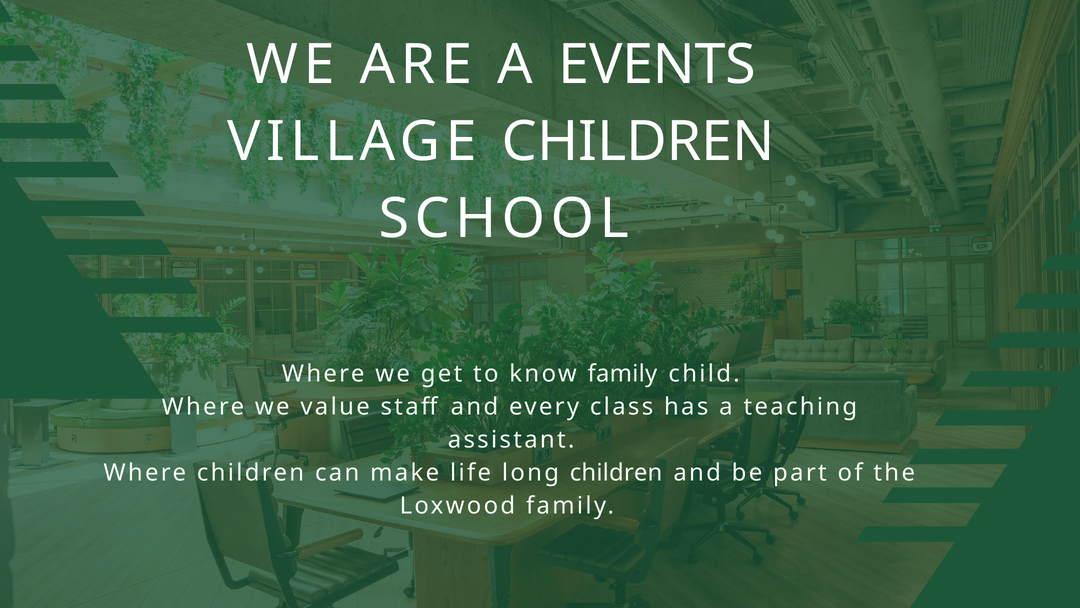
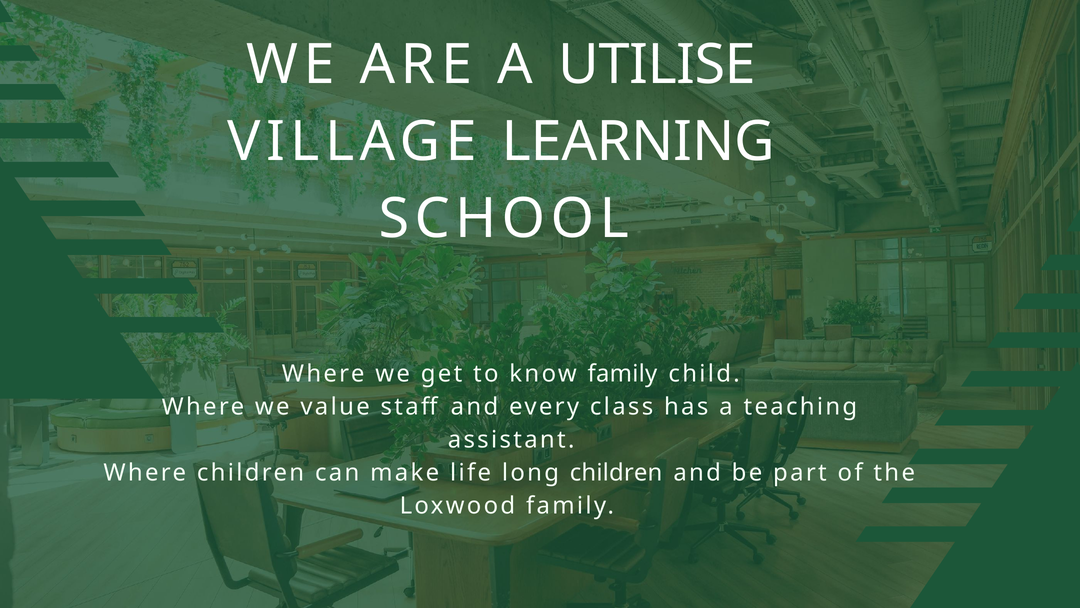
EVENTS: EVENTS -> UTILISE
VILLAGE CHILDREN: CHILDREN -> LEARNING
